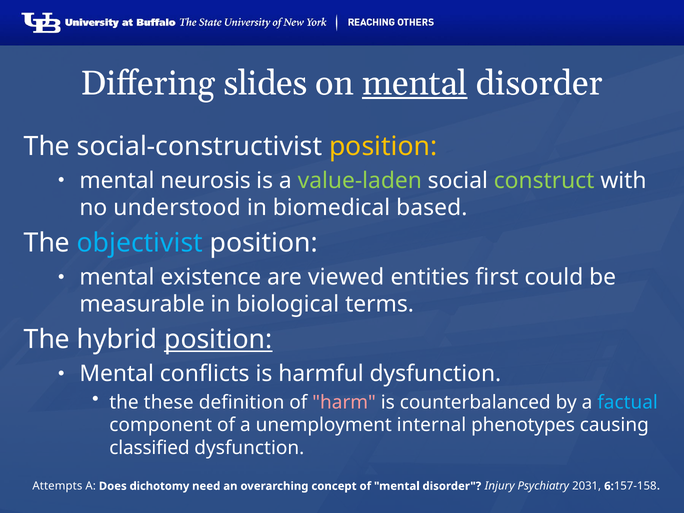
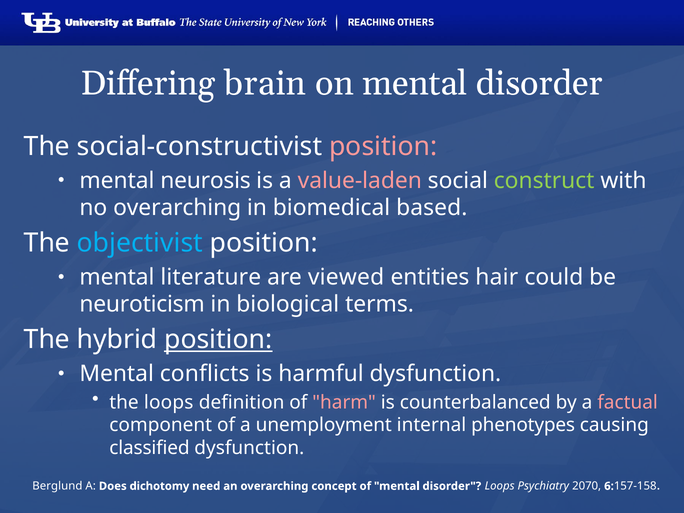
slides: slides -> brain
mental at (415, 83) underline: present -> none
position at (383, 147) colour: yellow -> pink
value-laden colour: light green -> pink
no understood: understood -> overarching
existence: existence -> literature
first: first -> hair
measurable: measurable -> neuroticism
the these: these -> loops
factual colour: light blue -> pink
Attempts: Attempts -> Berglund
disorder Injury: Injury -> Loops
2031: 2031 -> 2070
